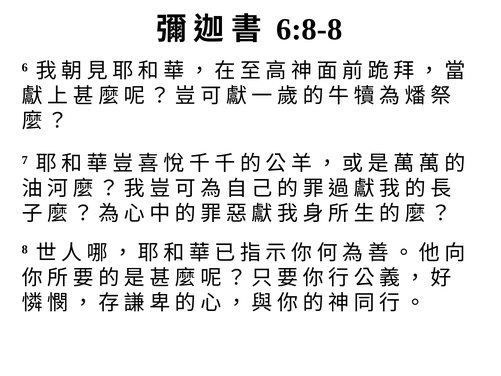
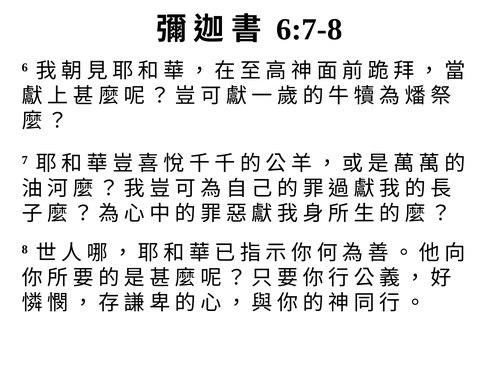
6:8-8: 6:8-8 -> 6:7-8
